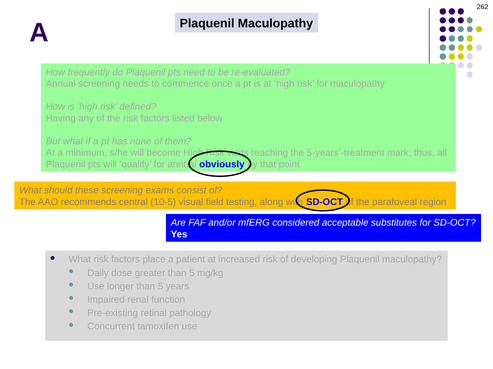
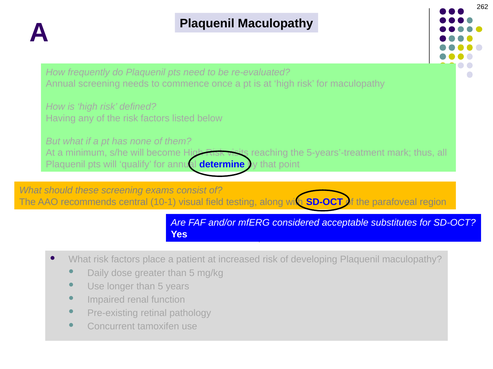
obviously: obviously -> determine
10-5: 10-5 -> 10-1
